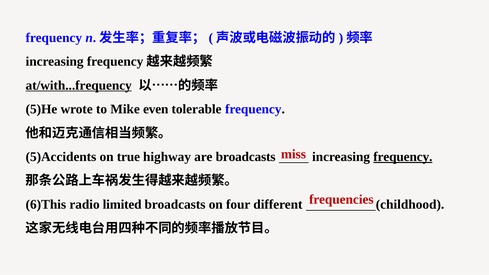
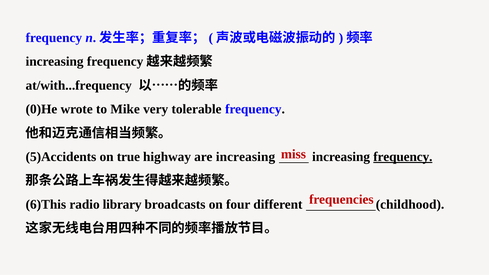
at/with...frequency underline: present -> none
5)He: 5)He -> 0)He
even: even -> very
are broadcasts: broadcasts -> increasing
limited: limited -> library
